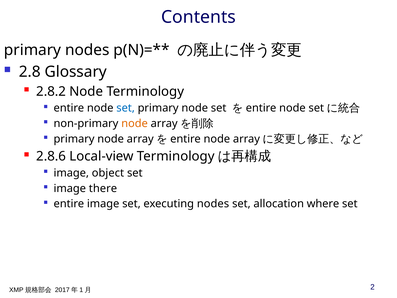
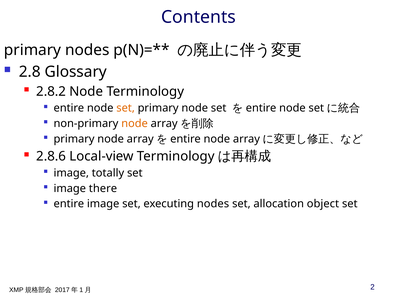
set at (126, 108) colour: blue -> orange
object: object -> totally
where: where -> object
